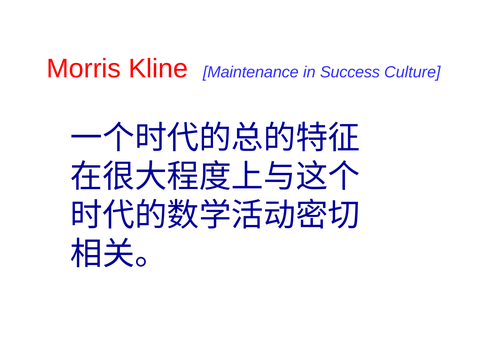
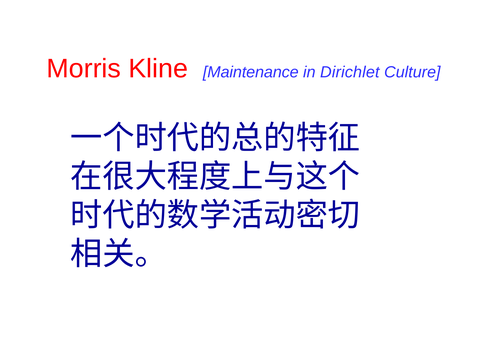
Success: Success -> Dirichlet
